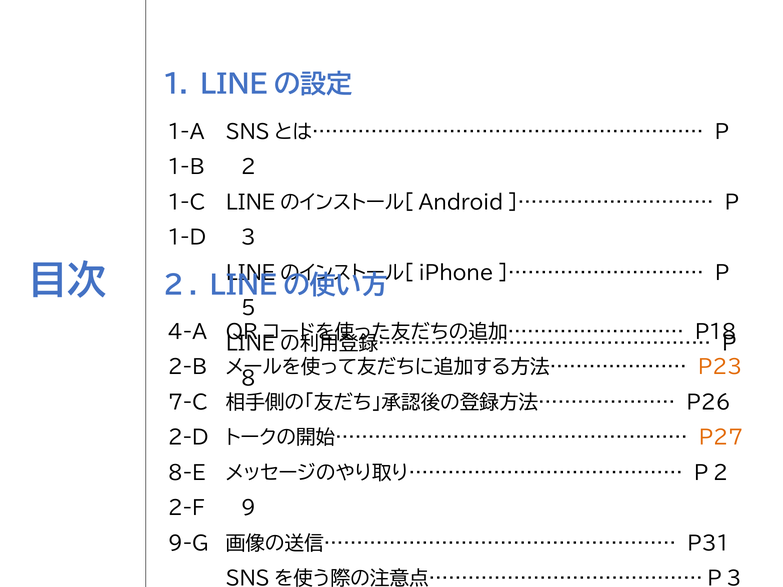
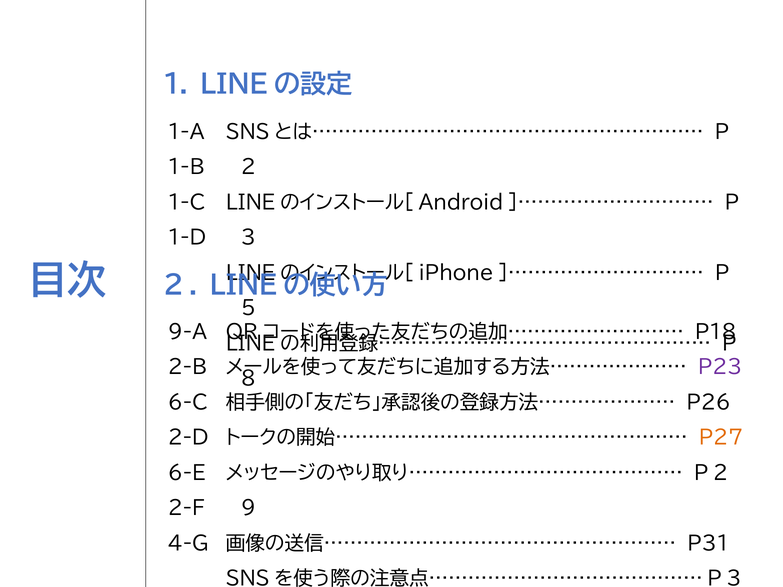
4-A: 4-A -> 9-A
P23 colour: orange -> purple
7-C: 7-C -> 6-C
8-E: 8-E -> 6-E
9-G: 9-G -> 4-G
